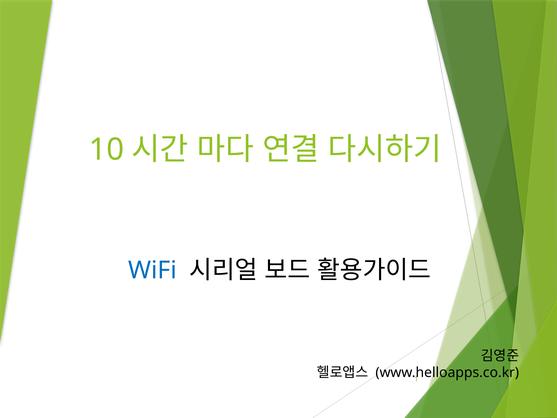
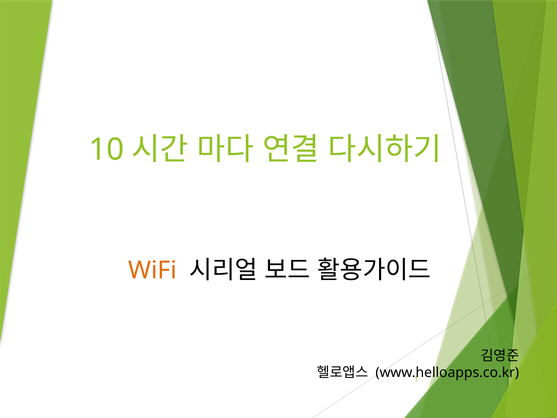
WiFi colour: blue -> orange
